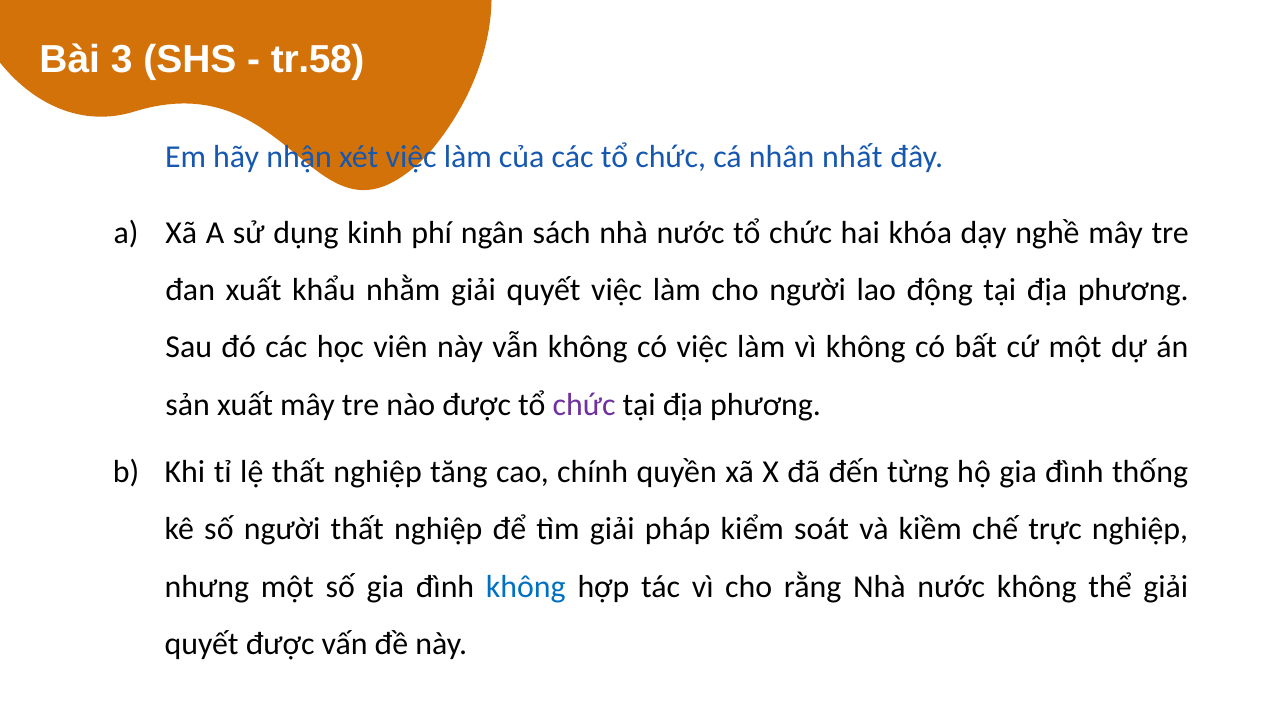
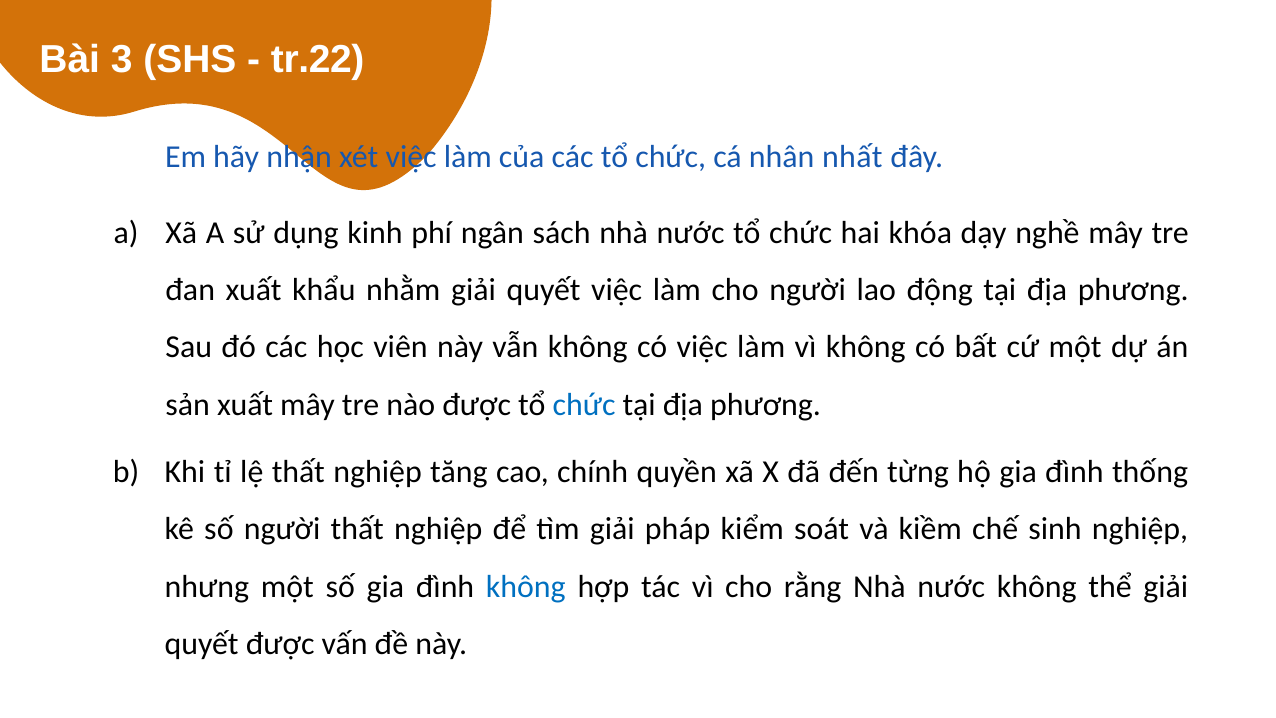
tr.58: tr.58 -> tr.22
chức at (584, 405) colour: purple -> blue
trực: trực -> sinh
